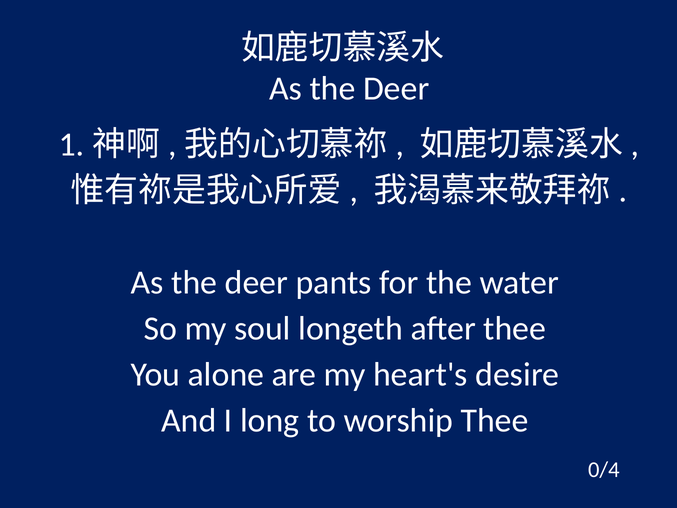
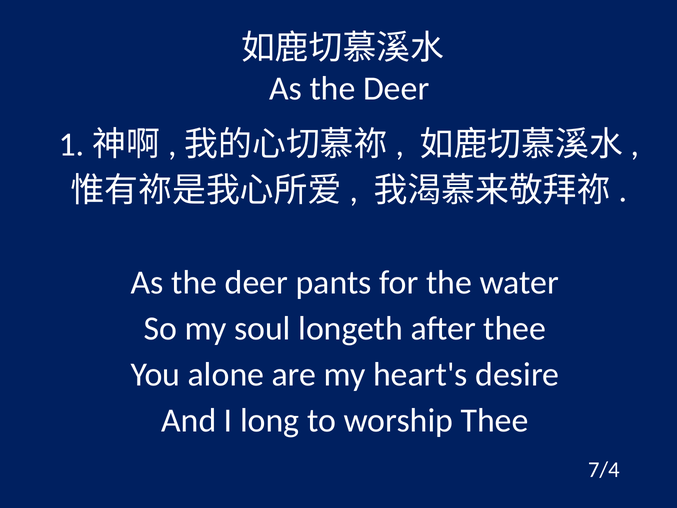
0/4: 0/4 -> 7/4
